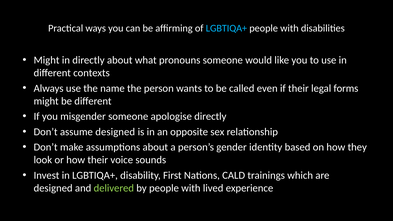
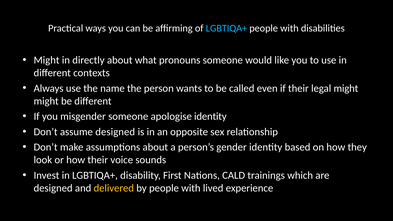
legal forms: forms -> might
apologise directly: directly -> identity
delivered colour: light green -> yellow
